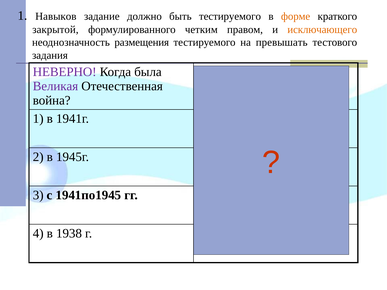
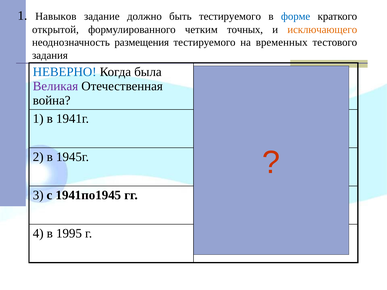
форме colour: orange -> blue
закрытой: закрытой -> открытой
правом: правом -> точных
превышать: превышать -> временных
НЕВЕРНО colour: purple -> blue
1938: 1938 -> 1995
